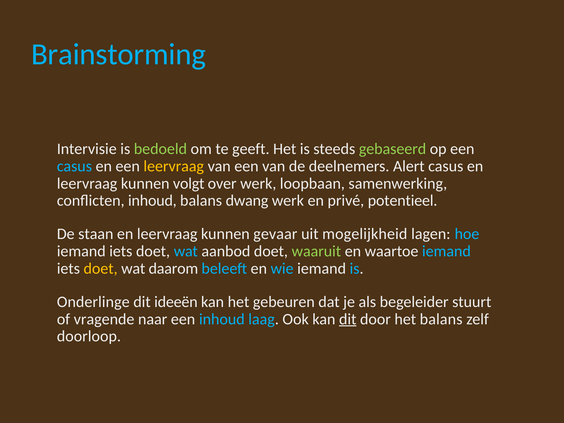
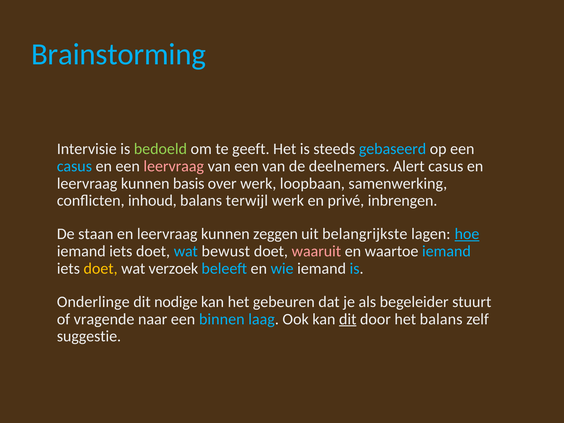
gebaseerd colour: light green -> light blue
leervraag at (174, 166) colour: yellow -> pink
volgt: volgt -> basis
dwang: dwang -> terwijl
potentieel: potentieel -> inbrengen
gevaar: gevaar -> zeggen
mogelijkheid: mogelijkheid -> belangrijkste
hoe underline: none -> present
aanbod: aanbod -> bewust
waaruit colour: light green -> pink
daarom: daarom -> verzoek
ideeën: ideeën -> nodige
een inhoud: inhoud -> binnen
doorloop: doorloop -> suggestie
